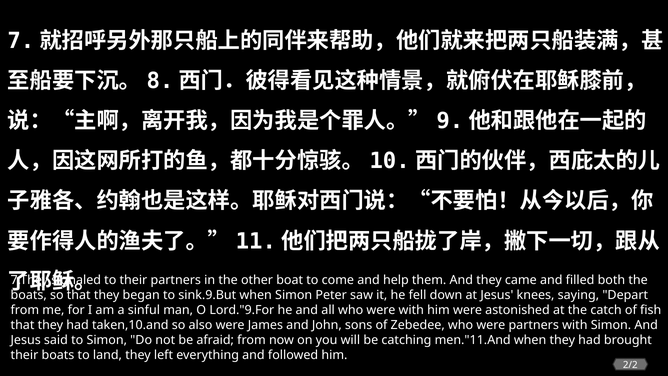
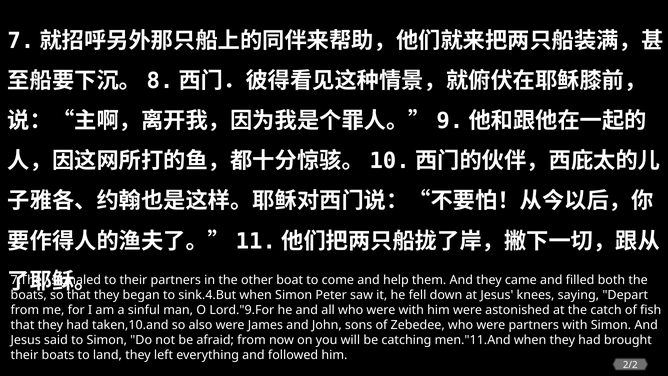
sink.9.But: sink.9.But -> sink.4.But
